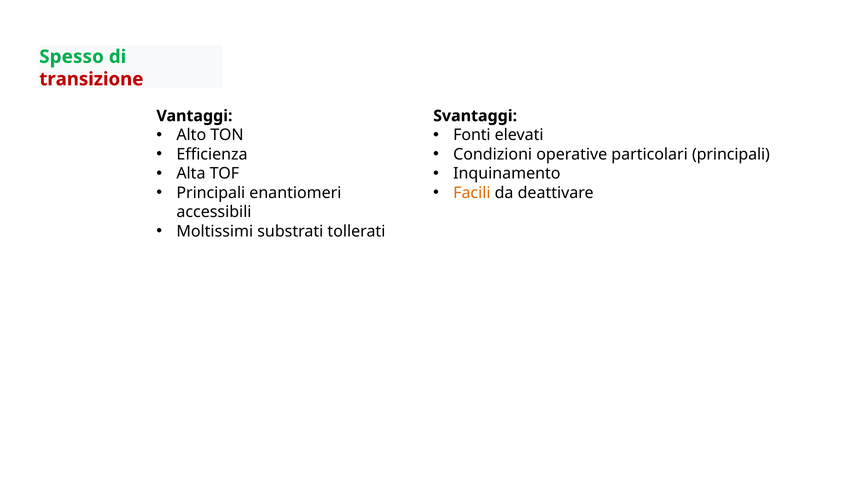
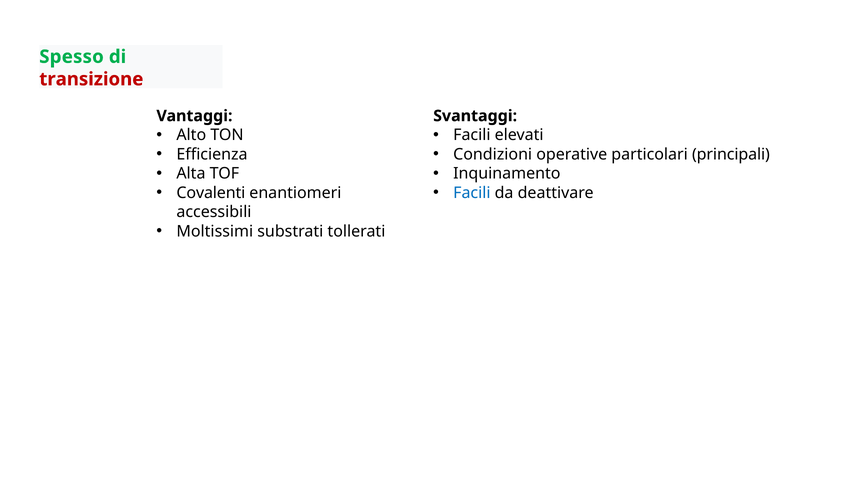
Fonti at (472, 135): Fonti -> Facili
Principali at (211, 193): Principali -> Covalenti
Facili at (472, 193) colour: orange -> blue
